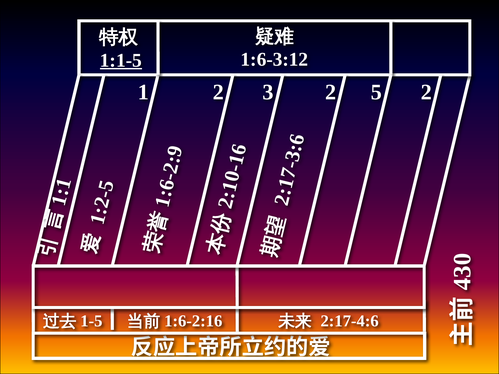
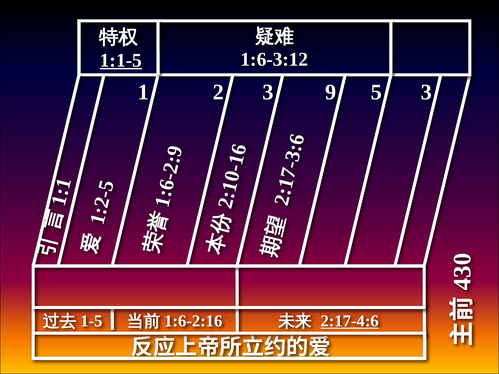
3 2: 2 -> 9
5 2: 2 -> 3
2:17-4:6 underline: none -> present
